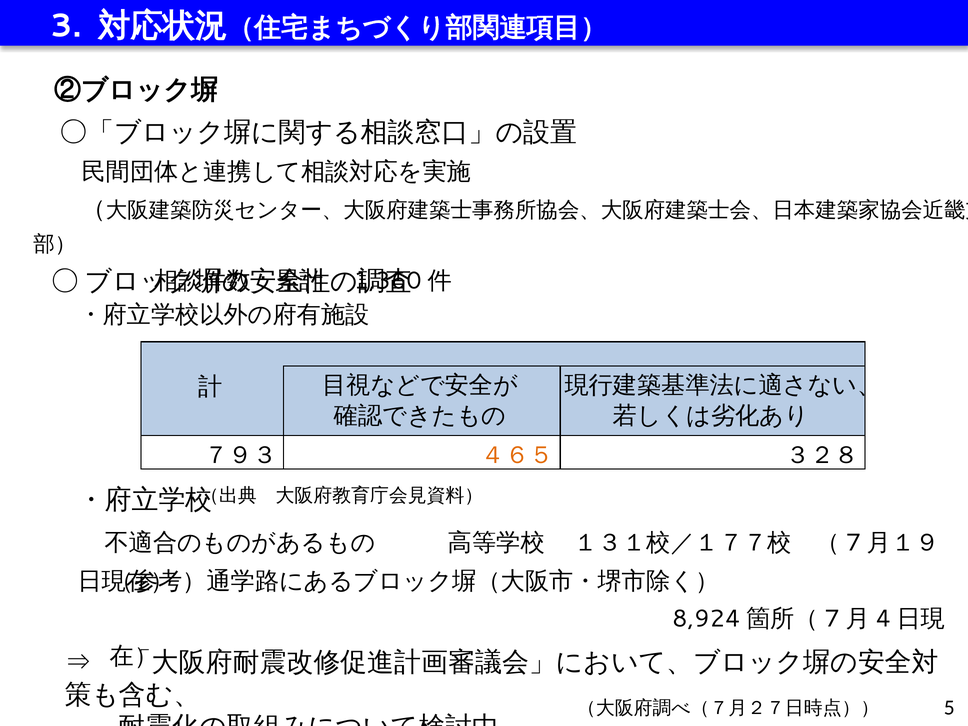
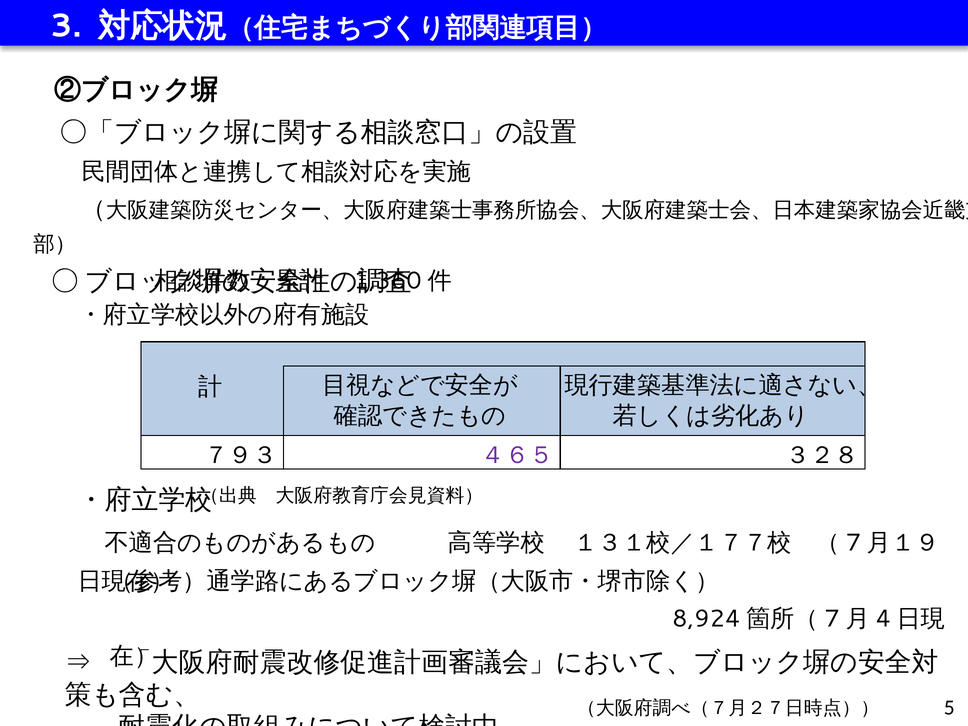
４６５ colour: orange -> purple
